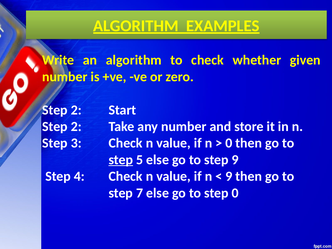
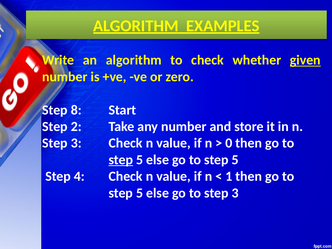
given underline: none -> present
2 at (76, 110): 2 -> 8
9 at (235, 160): 9 -> 5
9 at (229, 176): 9 -> 1
7 at (140, 193): 7 -> 5
to step 0: 0 -> 3
